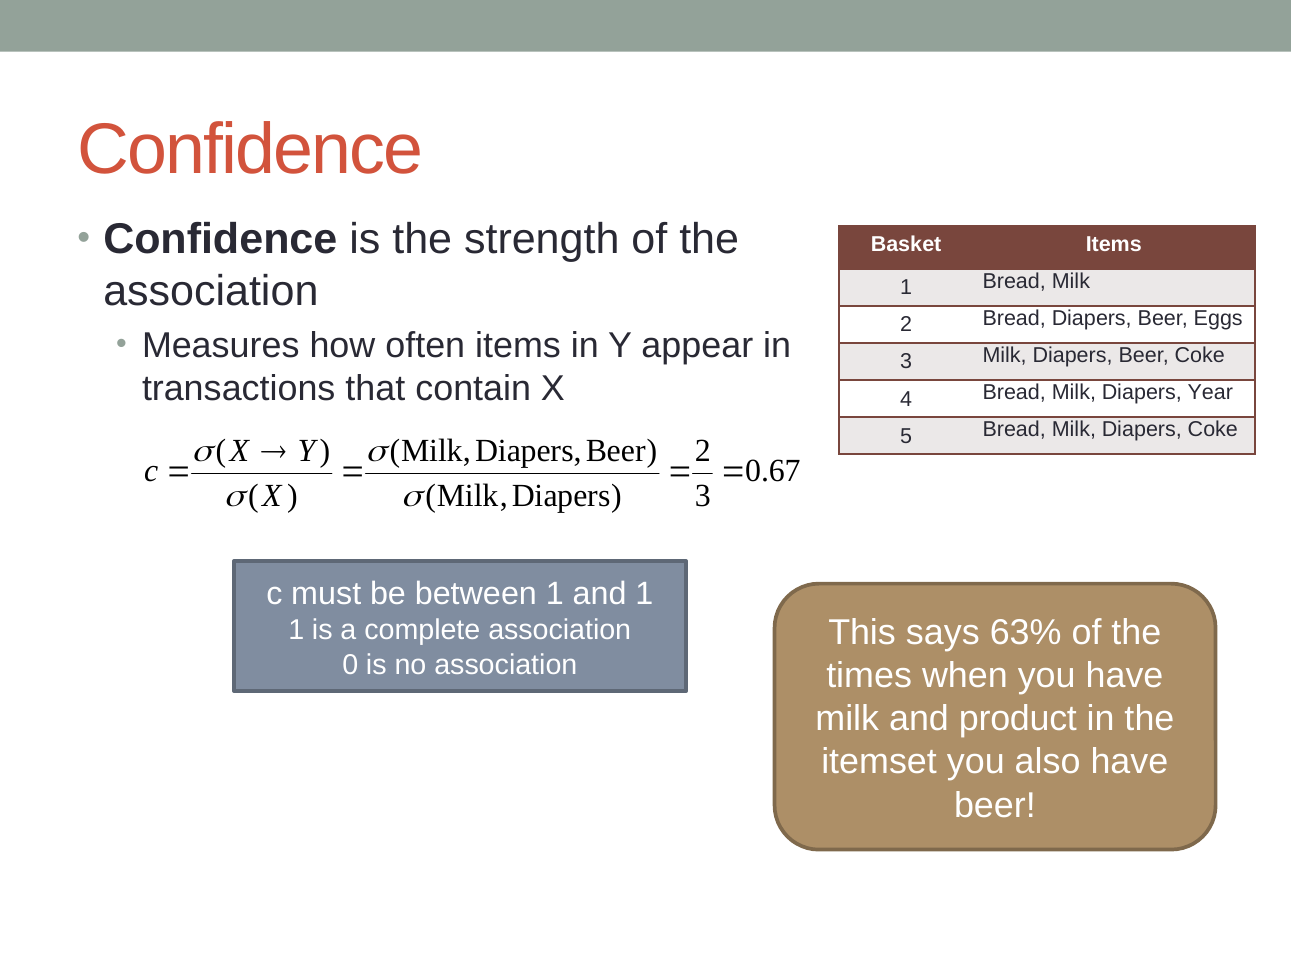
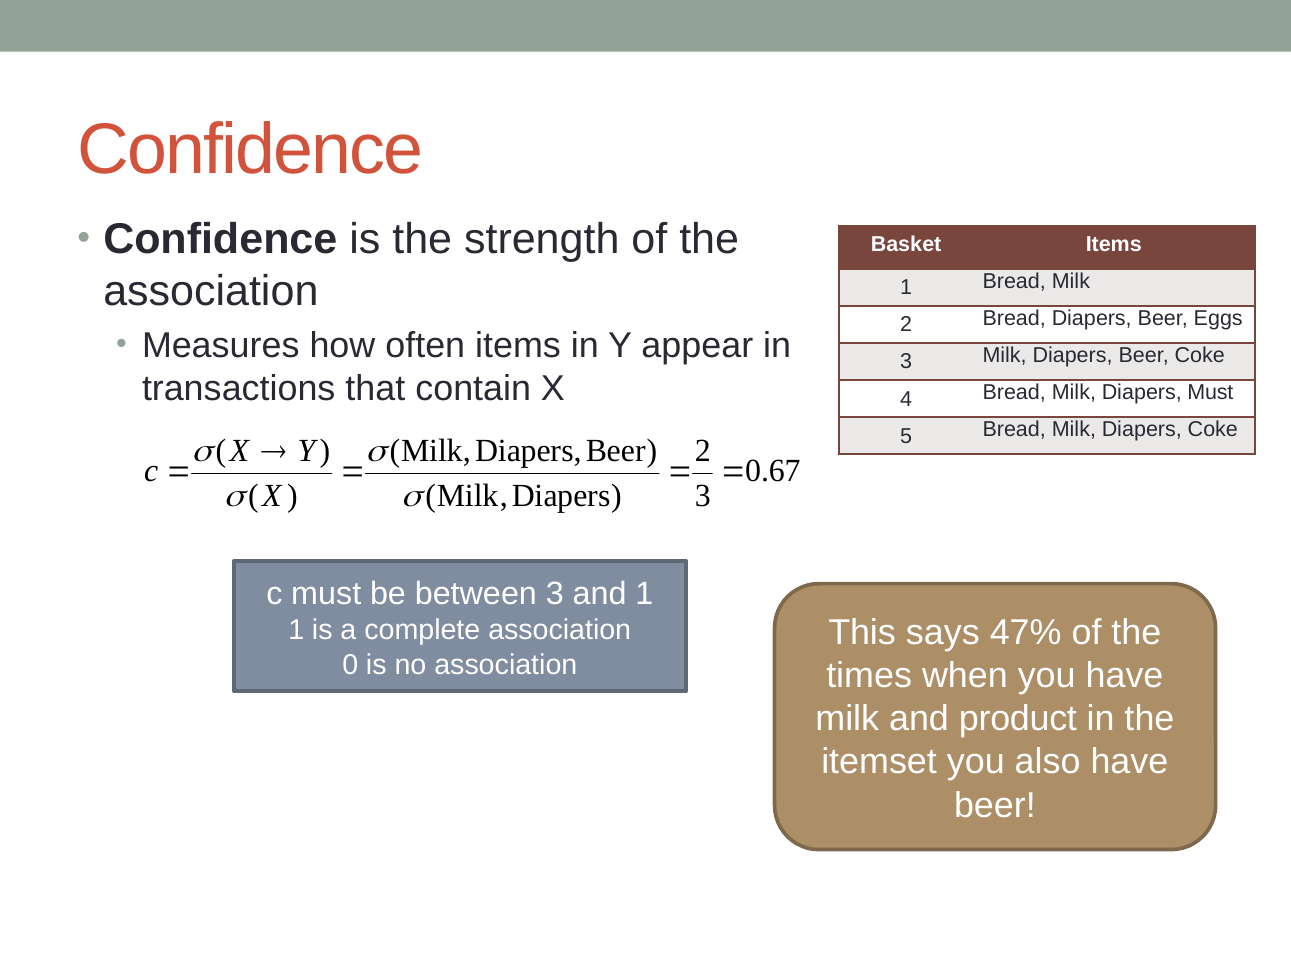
Diapers Year: Year -> Must
between 1: 1 -> 3
63%: 63% -> 47%
